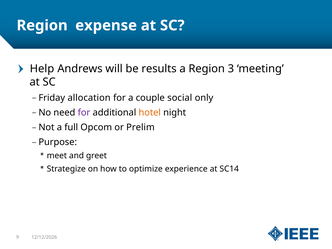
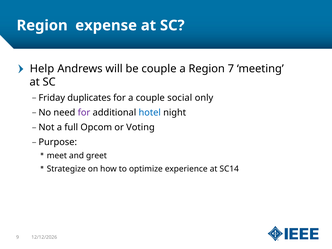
be results: results -> couple
3: 3 -> 7
allocation: allocation -> duplicates
hotel colour: orange -> blue
Prelim: Prelim -> Voting
